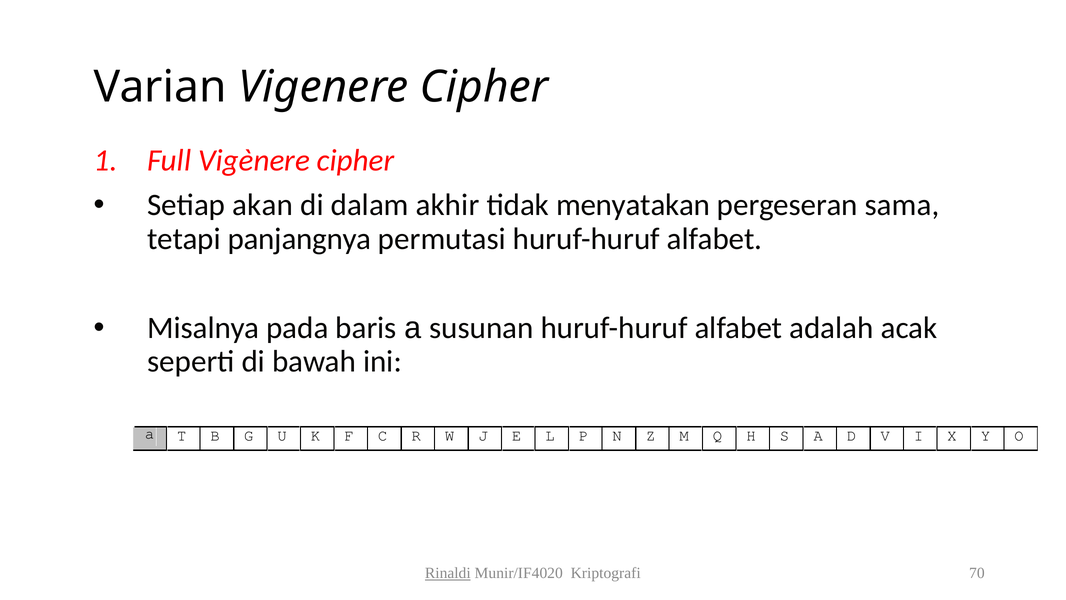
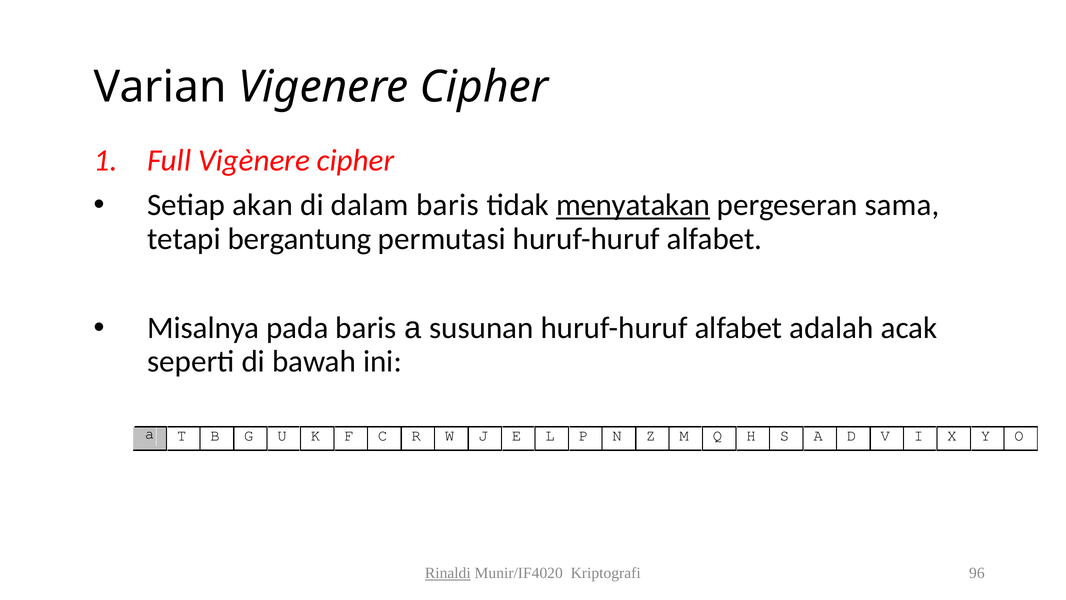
dalam akhir: akhir -> baris
menyatakan underline: none -> present
panjangnya: panjangnya -> bergantung
70: 70 -> 96
